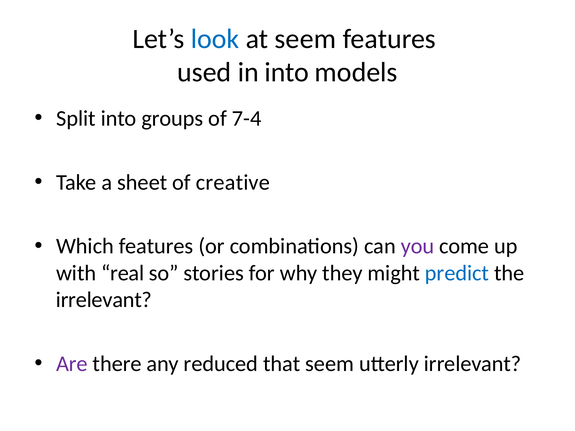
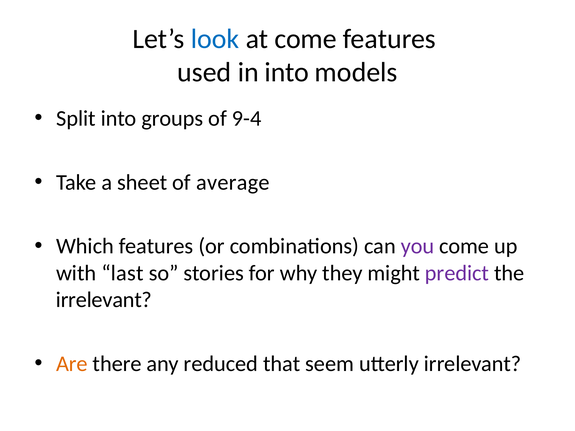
at seem: seem -> come
7-4: 7-4 -> 9-4
creative: creative -> average
real: real -> last
predict colour: blue -> purple
Are colour: purple -> orange
